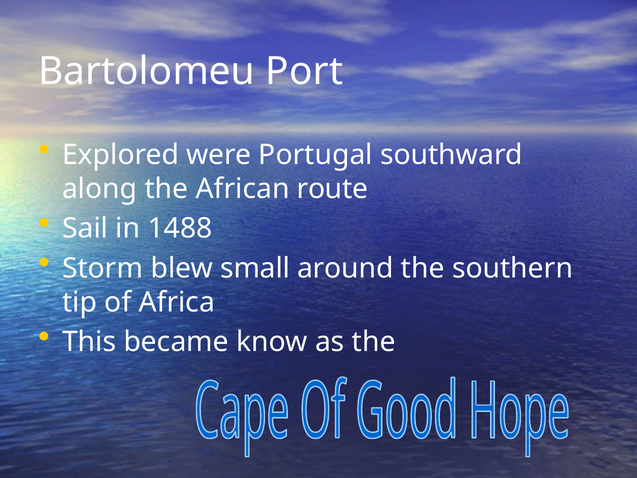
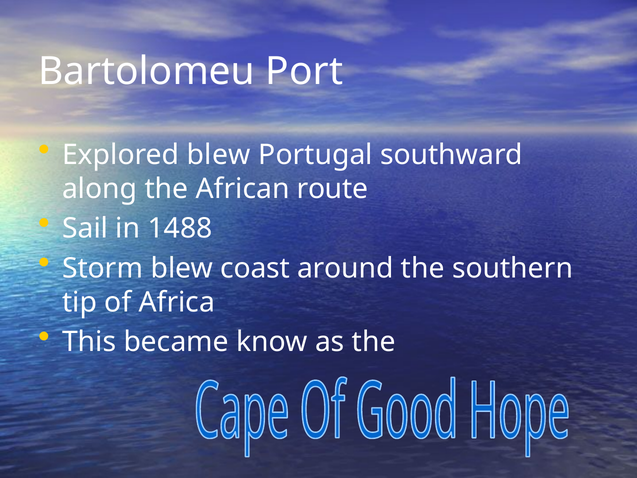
Explored were: were -> blew
small: small -> coast
